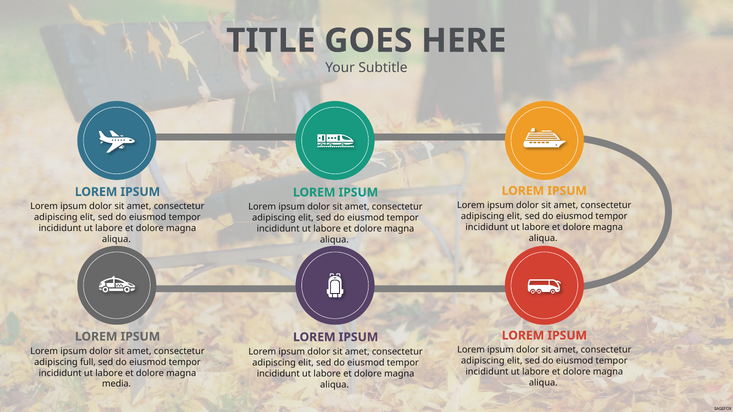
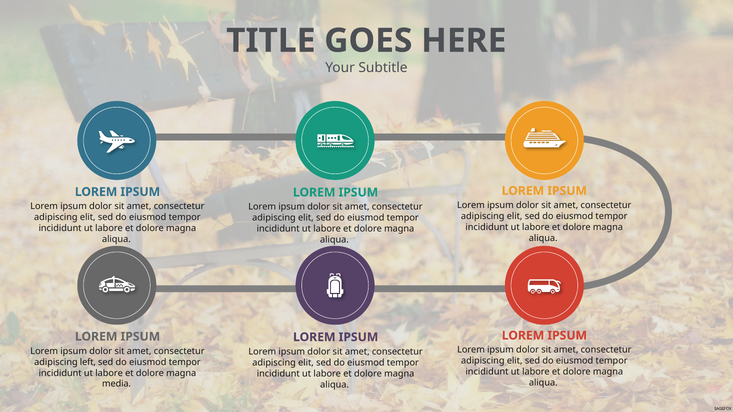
full: full -> left
